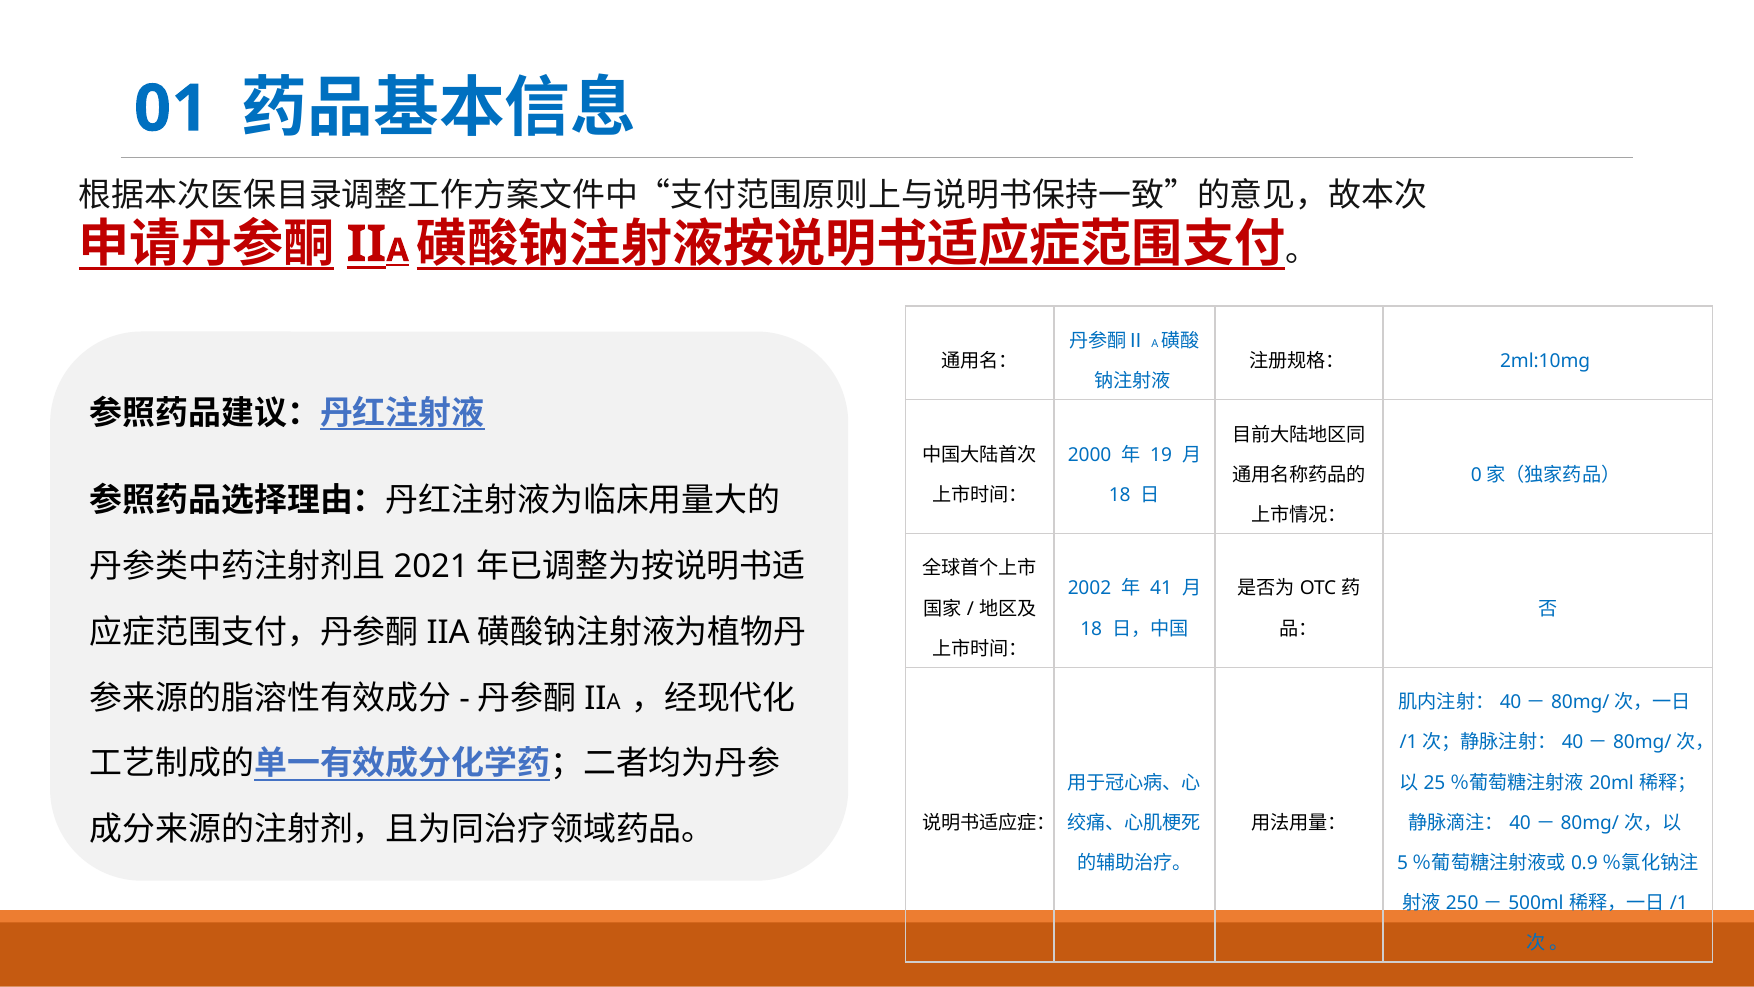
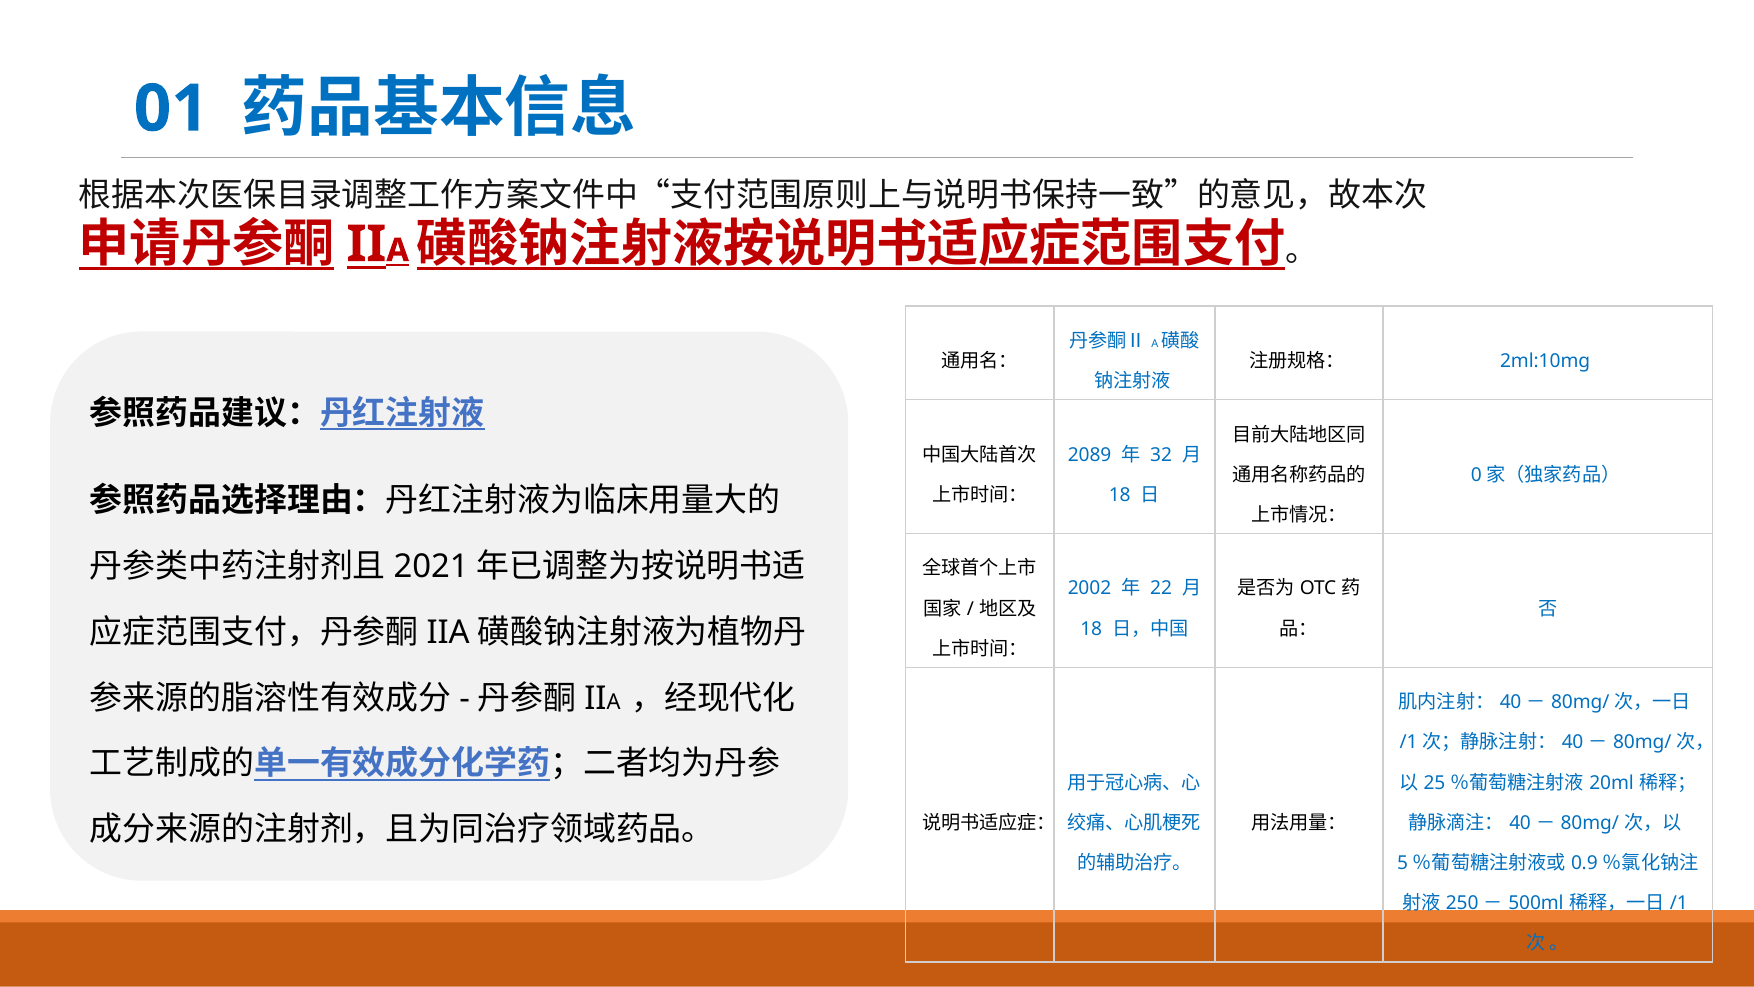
2000: 2000 -> 2089
19: 19 -> 32
41: 41 -> 22
